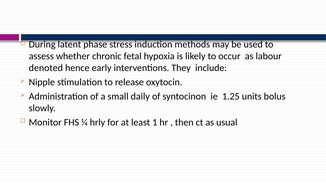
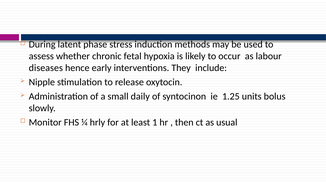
denoted: denoted -> diseases
